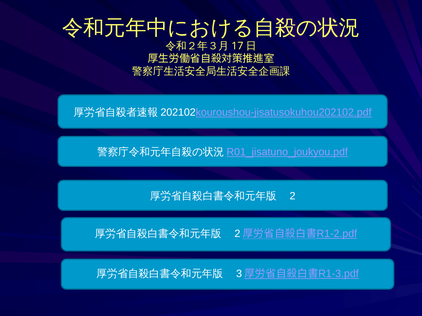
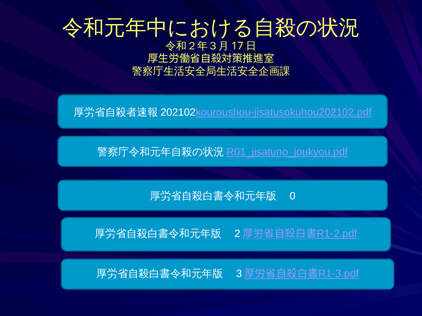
2: 2 -> 0
